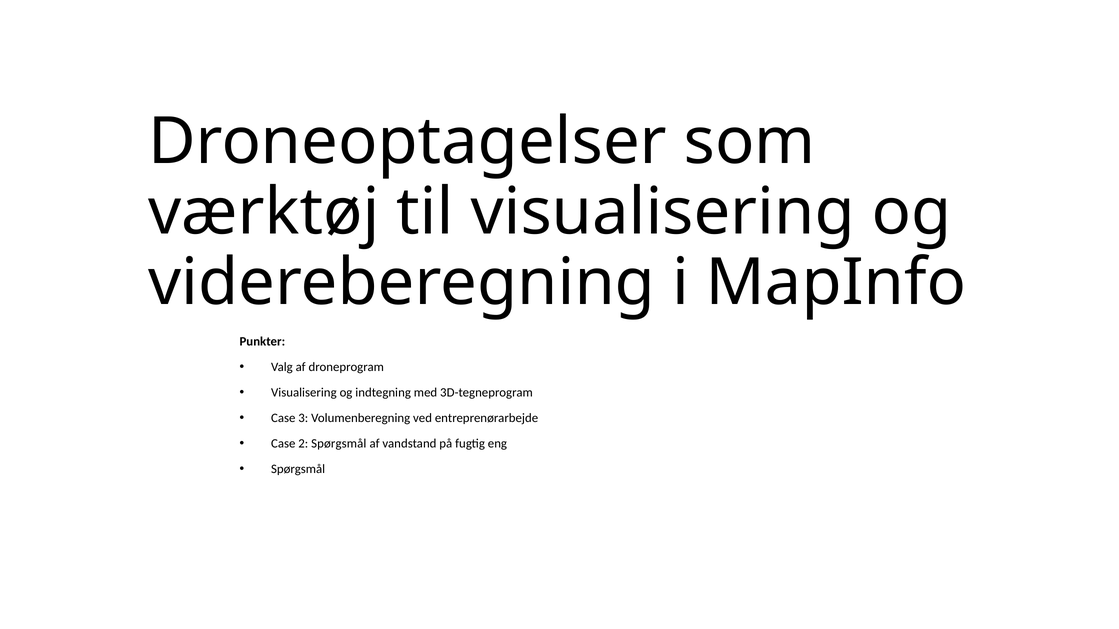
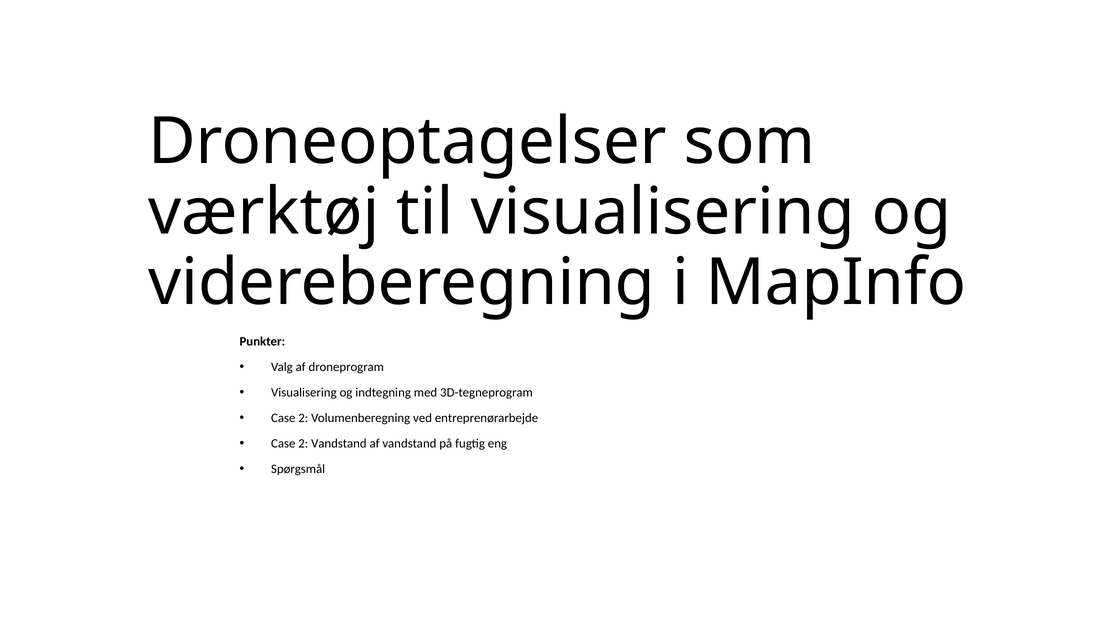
3 at (303, 418): 3 -> 2
2 Spørgsmål: Spørgsmål -> Vandstand
